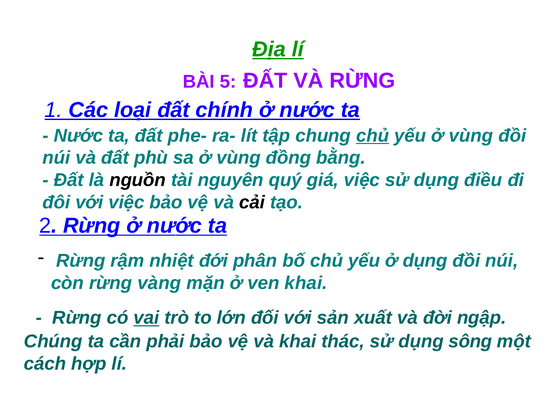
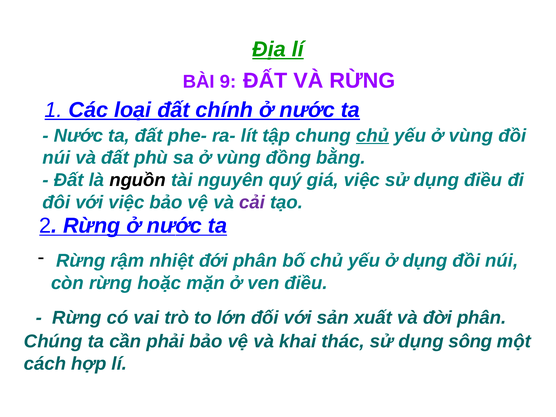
5: 5 -> 9
cải colour: black -> purple
vàng: vàng -> hoặc
ven khai: khai -> điều
vai underline: present -> none
đời ngập: ngập -> phân
